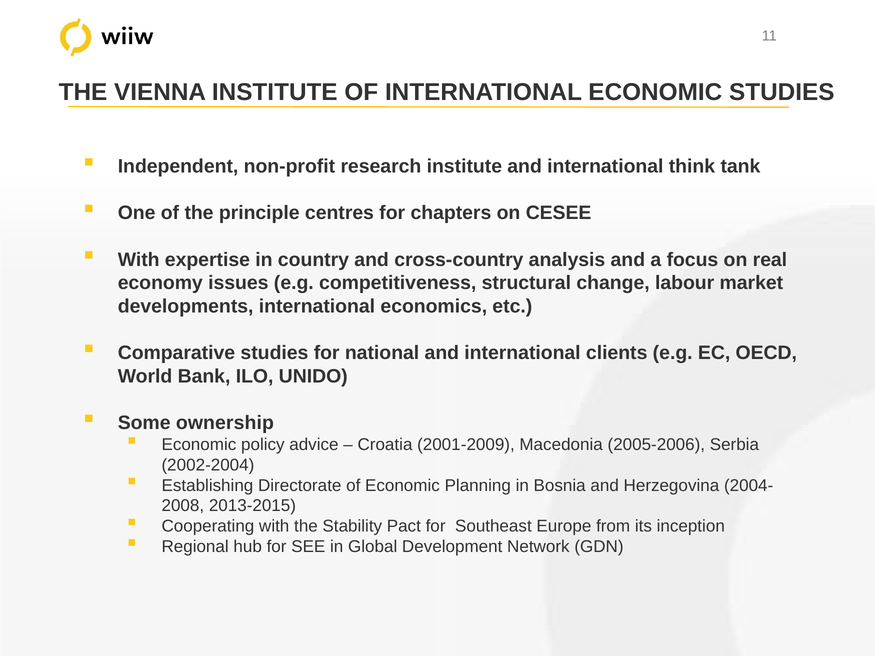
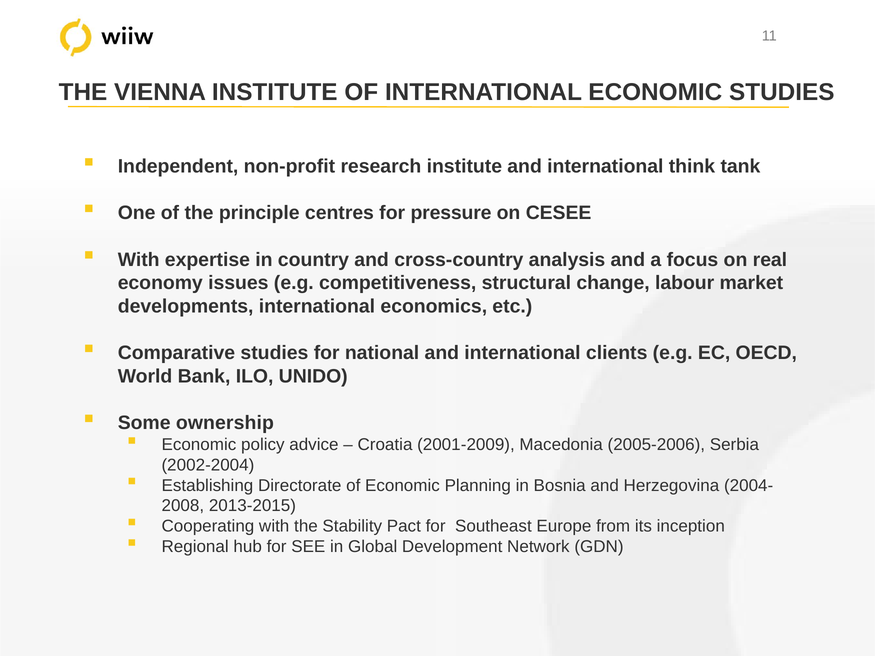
chapters: chapters -> pressure
